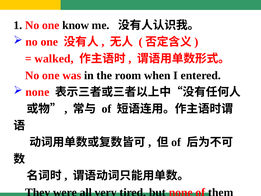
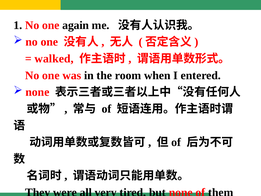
know: know -> again
